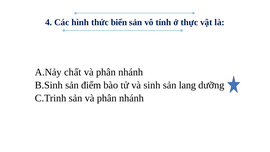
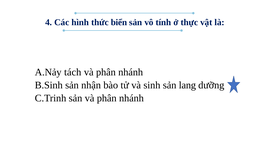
chất: chất -> tách
điểm: điểm -> nhận
